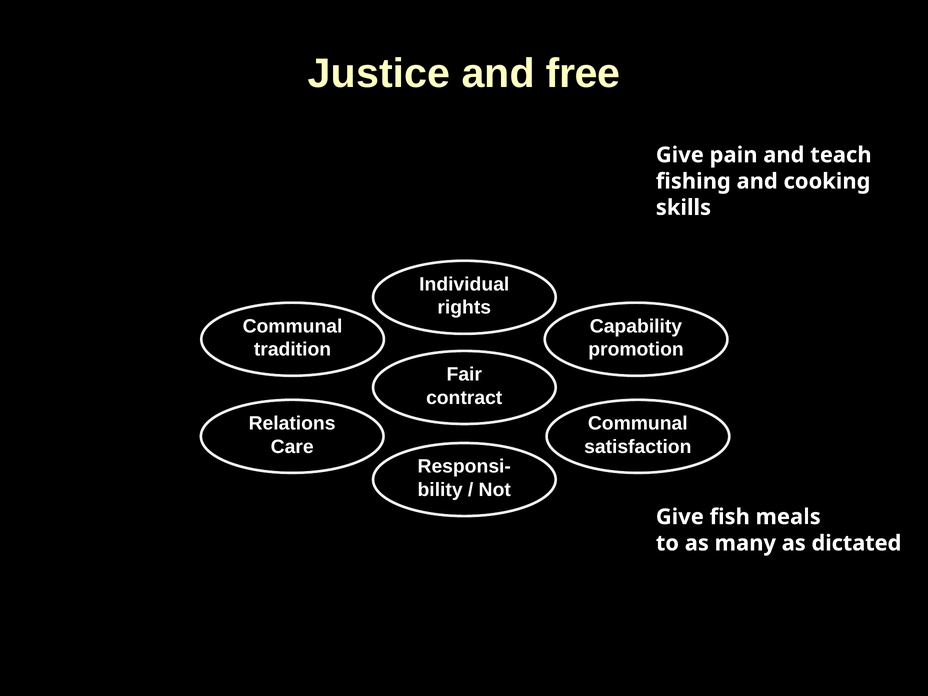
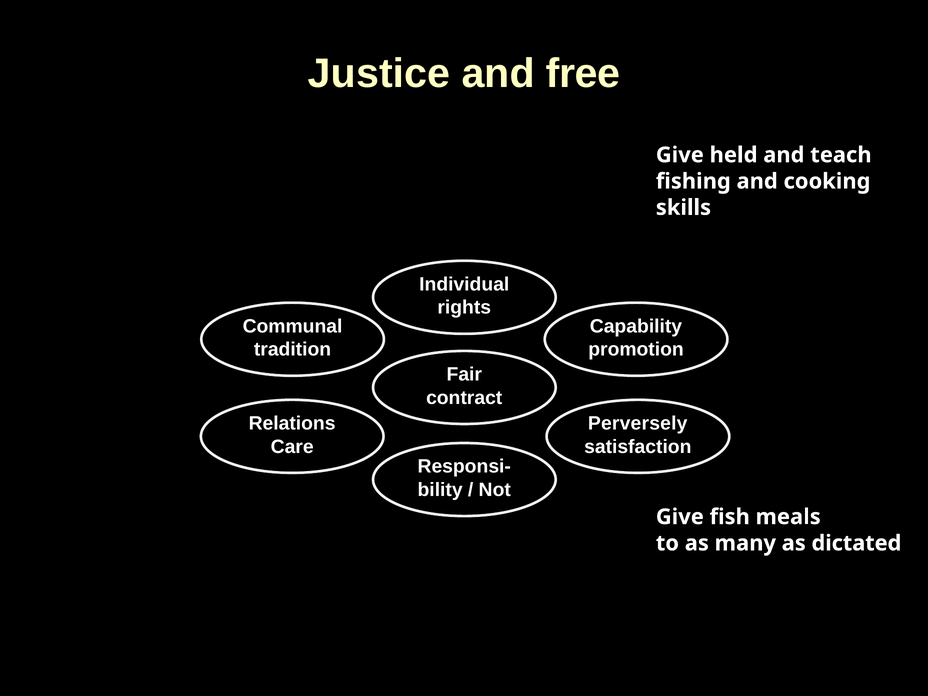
pain: pain -> held
Communal at (638, 423): Communal -> Perversely
